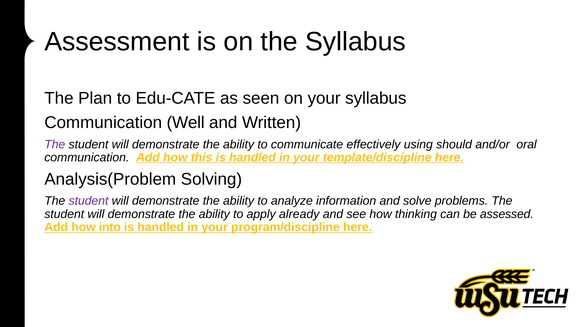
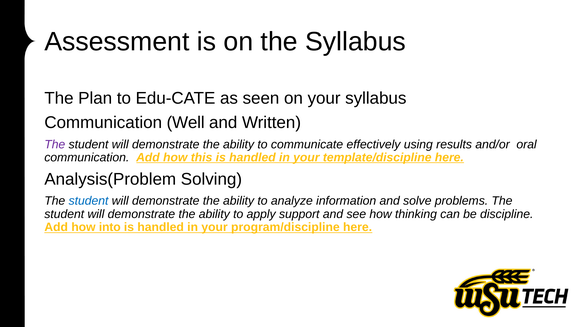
should: should -> results
student at (89, 201) colour: purple -> blue
already: already -> support
assessed: assessed -> discipline
